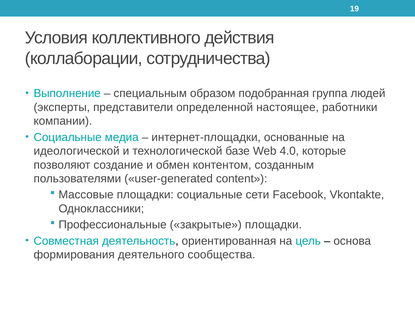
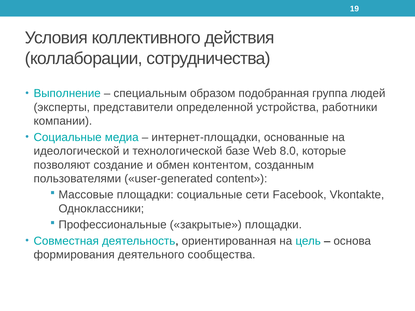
настоящее: настоящее -> устройства
4.0: 4.0 -> 8.0
